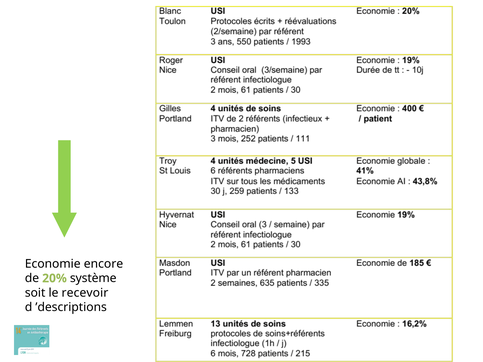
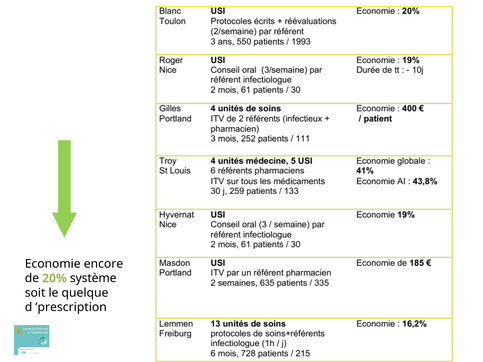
recevoir: recevoir -> quelque
’descriptions: ’descriptions -> ’prescription
